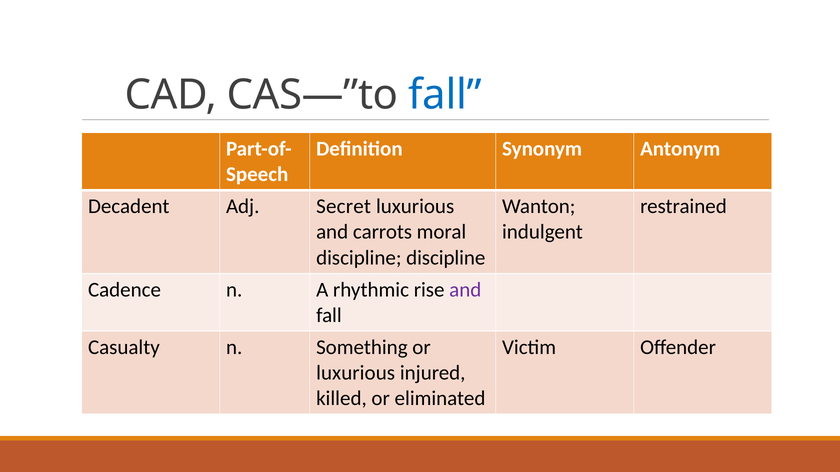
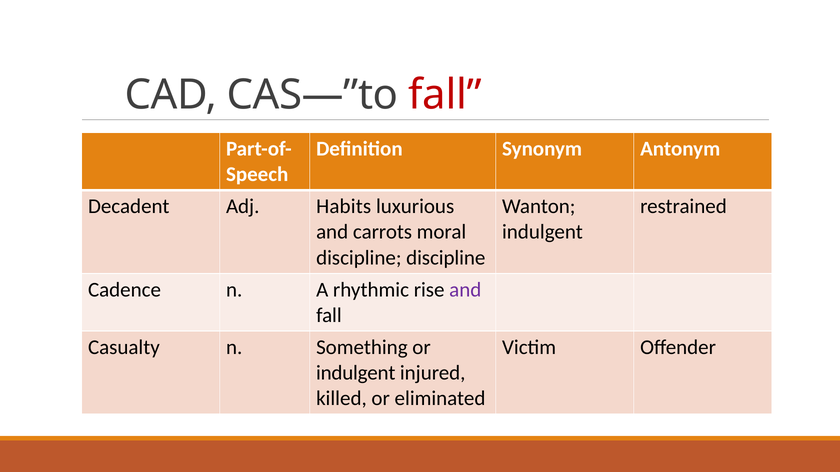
fall at (445, 95) colour: blue -> red
Secret: Secret -> Habits
luxurious at (356, 373): luxurious -> indulgent
